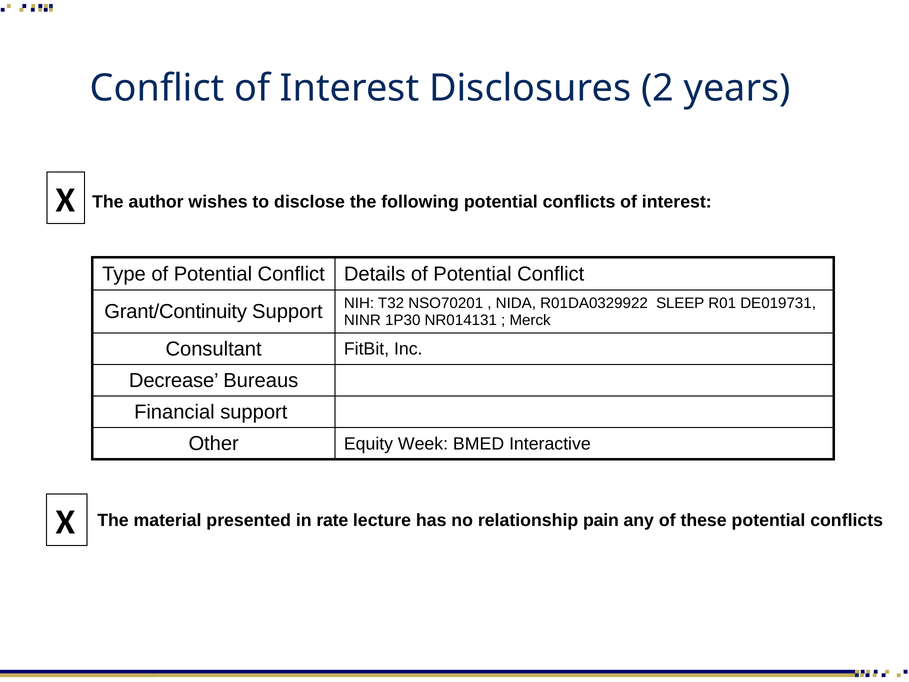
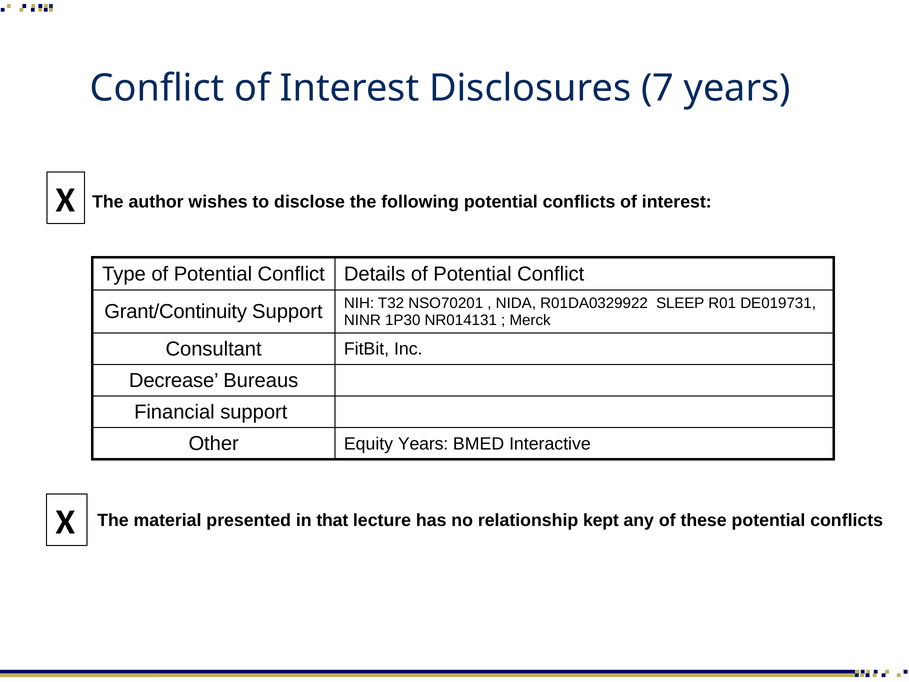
2: 2 -> 7
Equity Week: Week -> Years
rate: rate -> that
pain: pain -> kept
